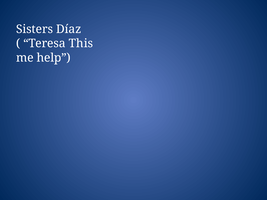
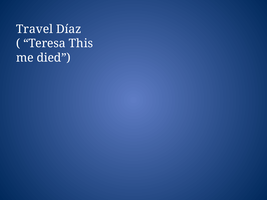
Sisters: Sisters -> Travel
help: help -> died
